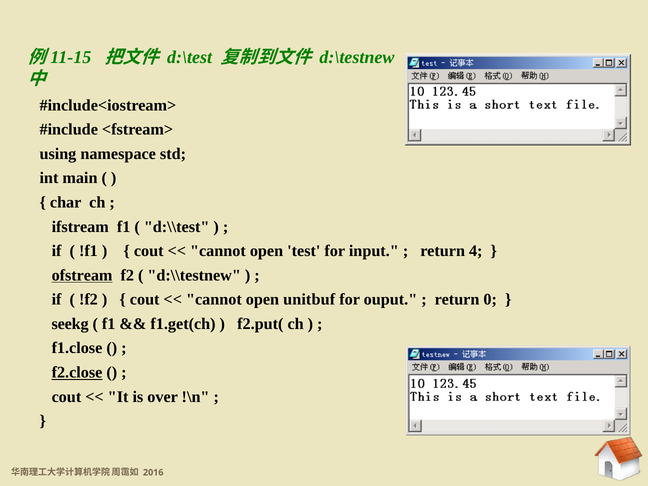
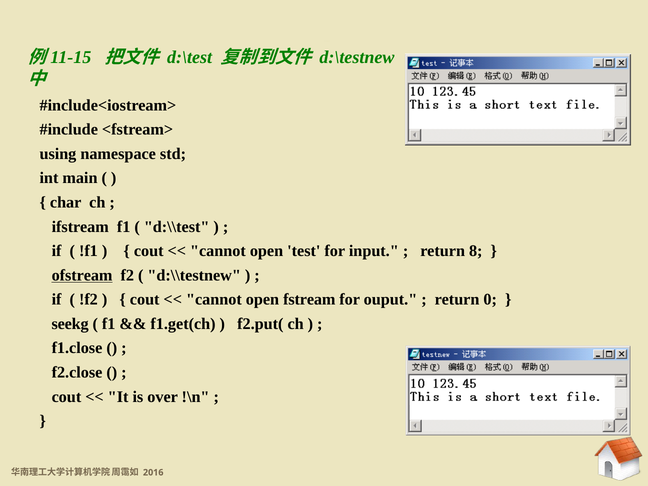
4: 4 -> 8
unitbuf: unitbuf -> fstream
f2.close underline: present -> none
